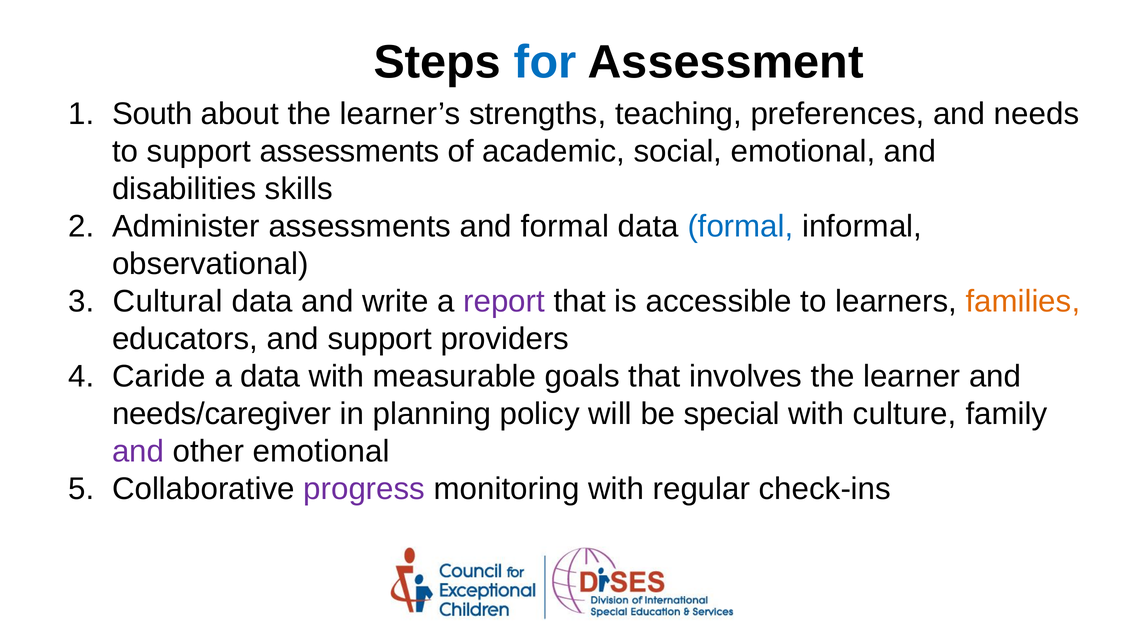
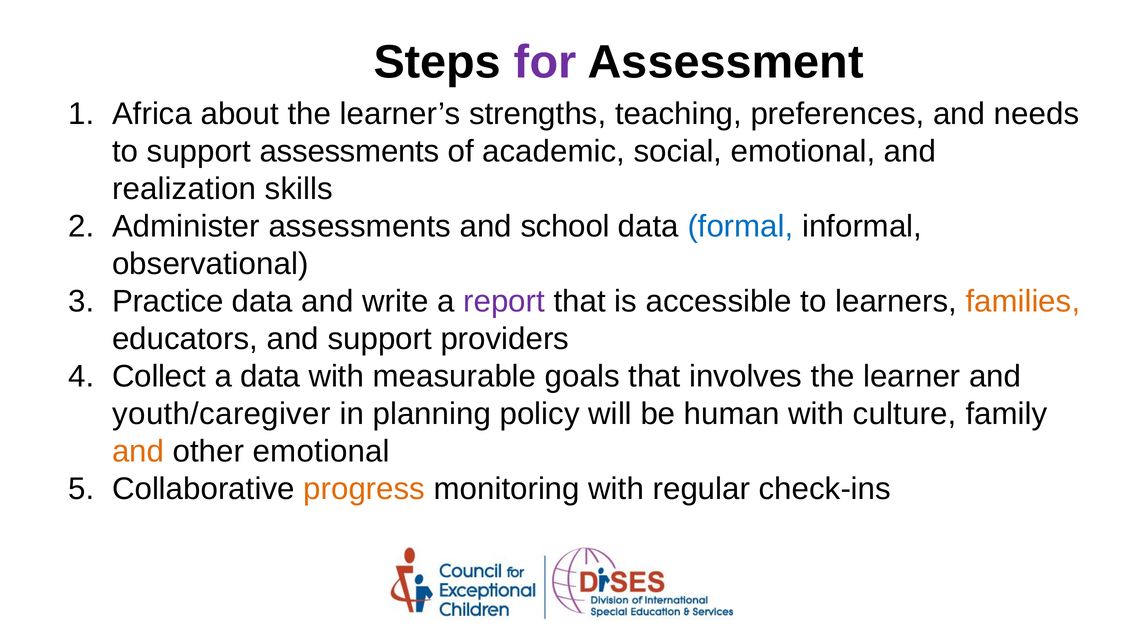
for colour: blue -> purple
South: South -> Africa
disabilities: disabilities -> realization
and formal: formal -> school
Cultural: Cultural -> Practice
Caride: Caride -> Collect
needs/caregiver: needs/caregiver -> youth/caregiver
special: special -> human
and at (138, 452) colour: purple -> orange
progress colour: purple -> orange
